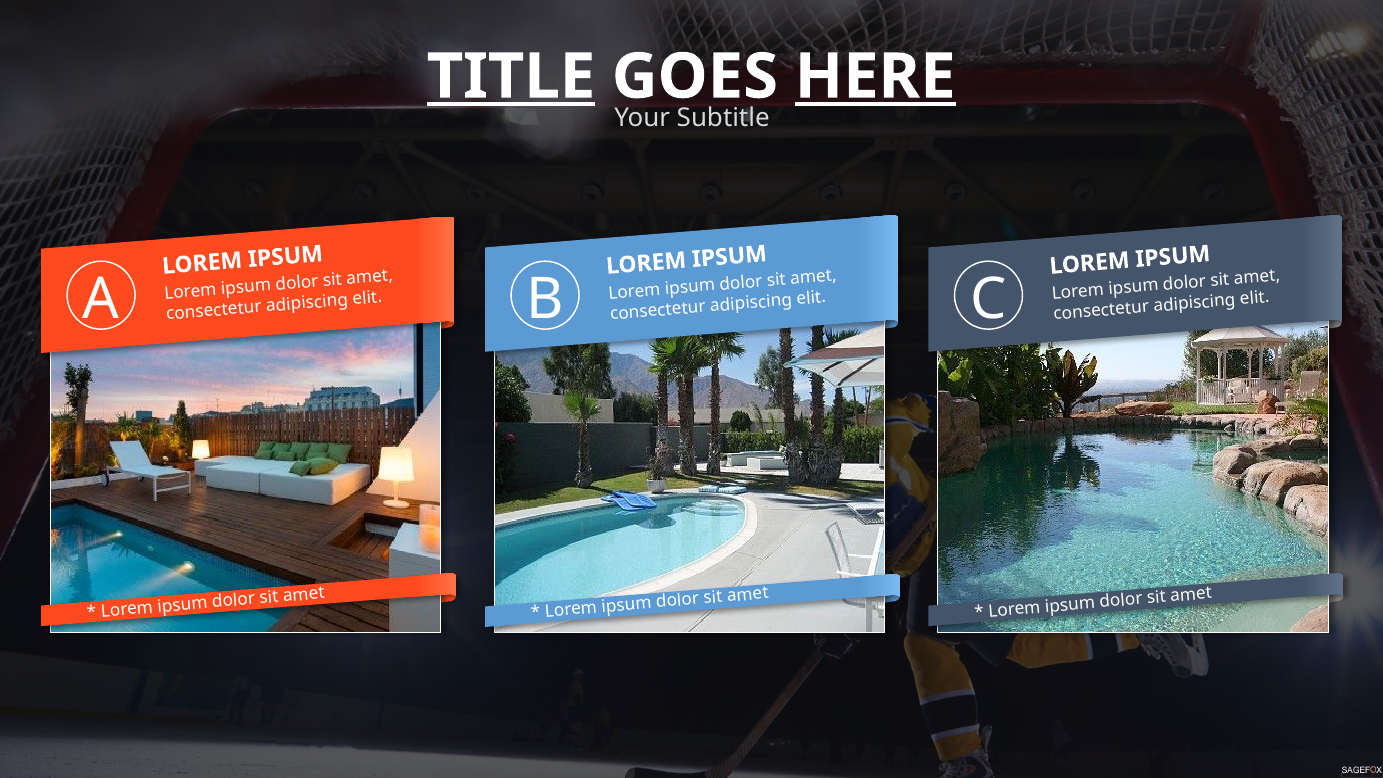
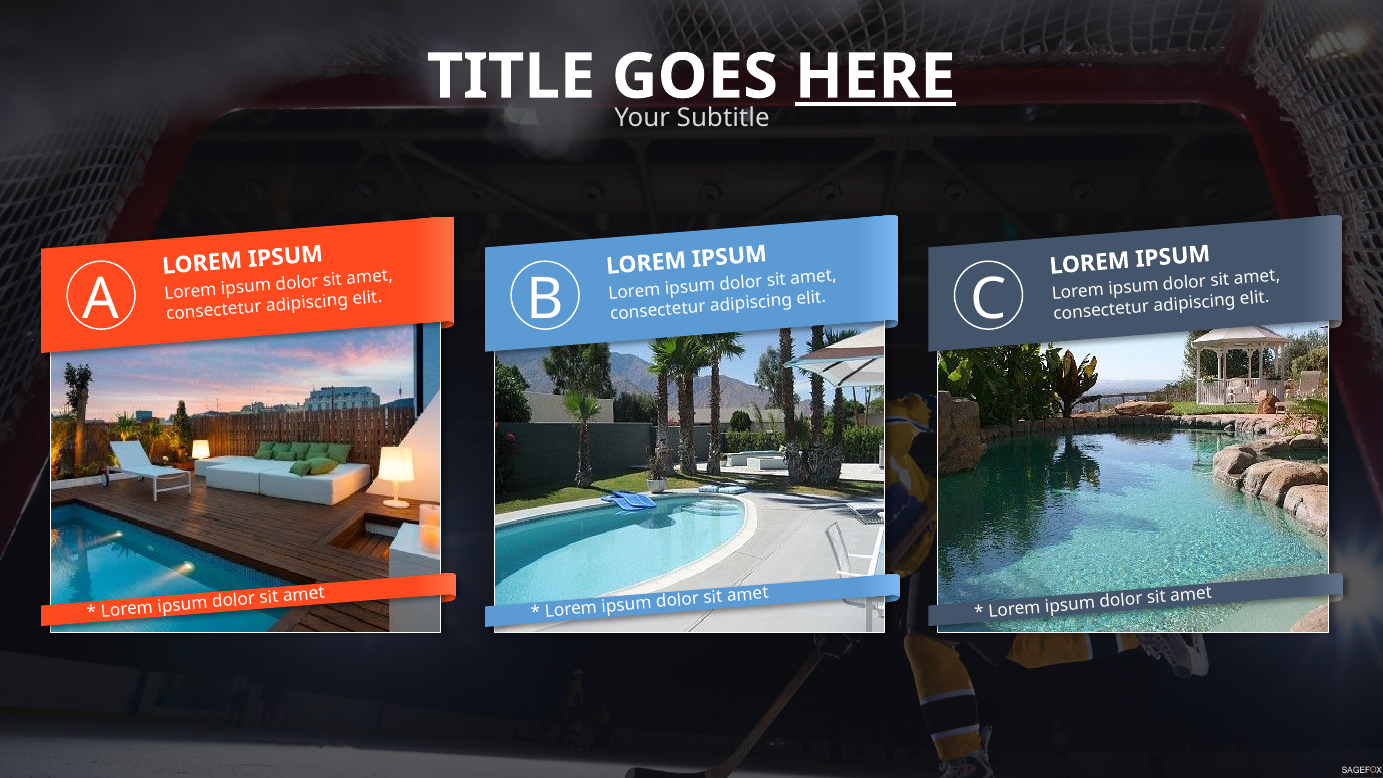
TITLE underline: present -> none
